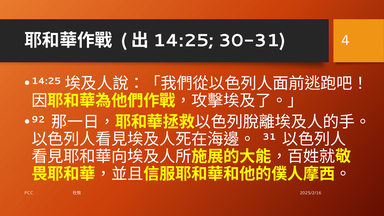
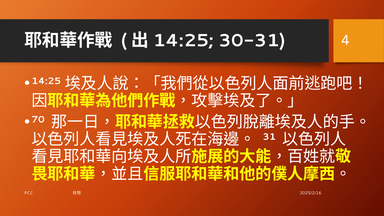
92: 92 -> 70
